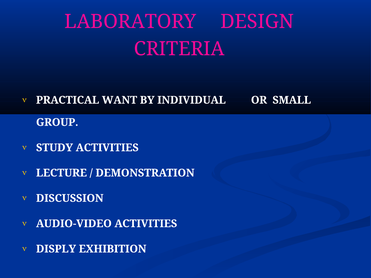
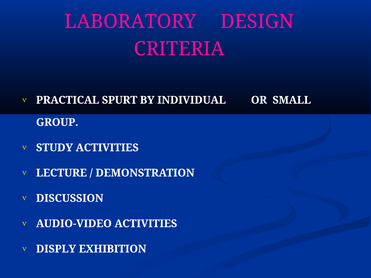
WANT: WANT -> SPURT
